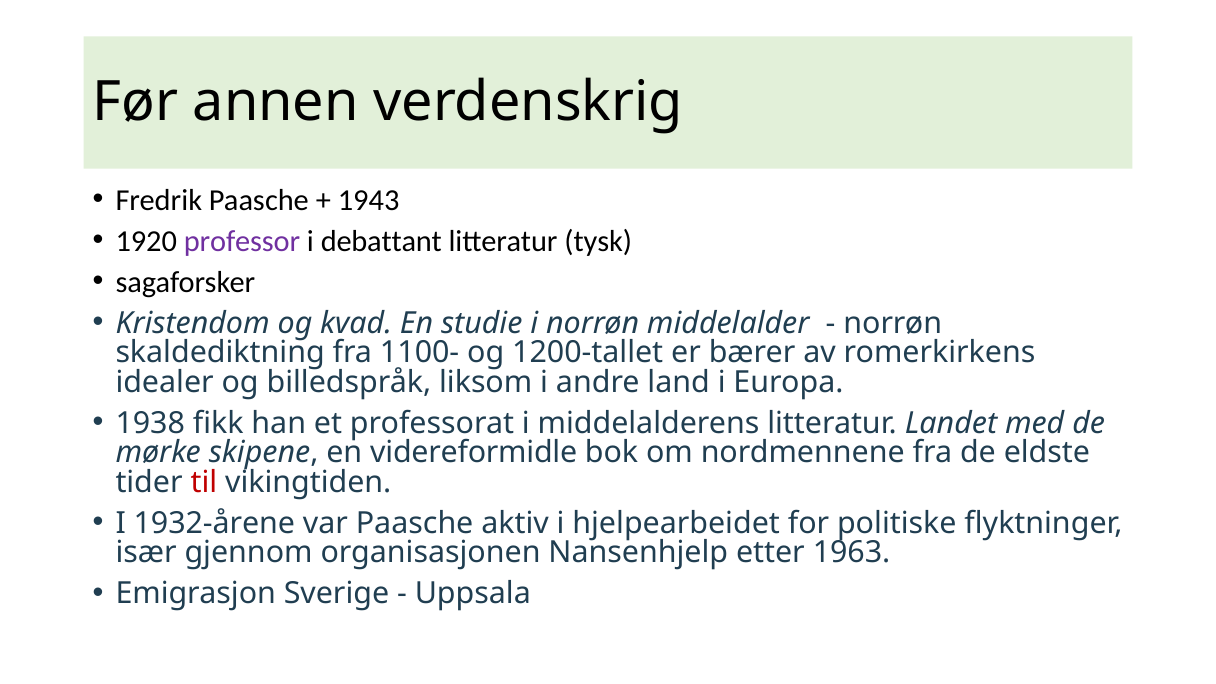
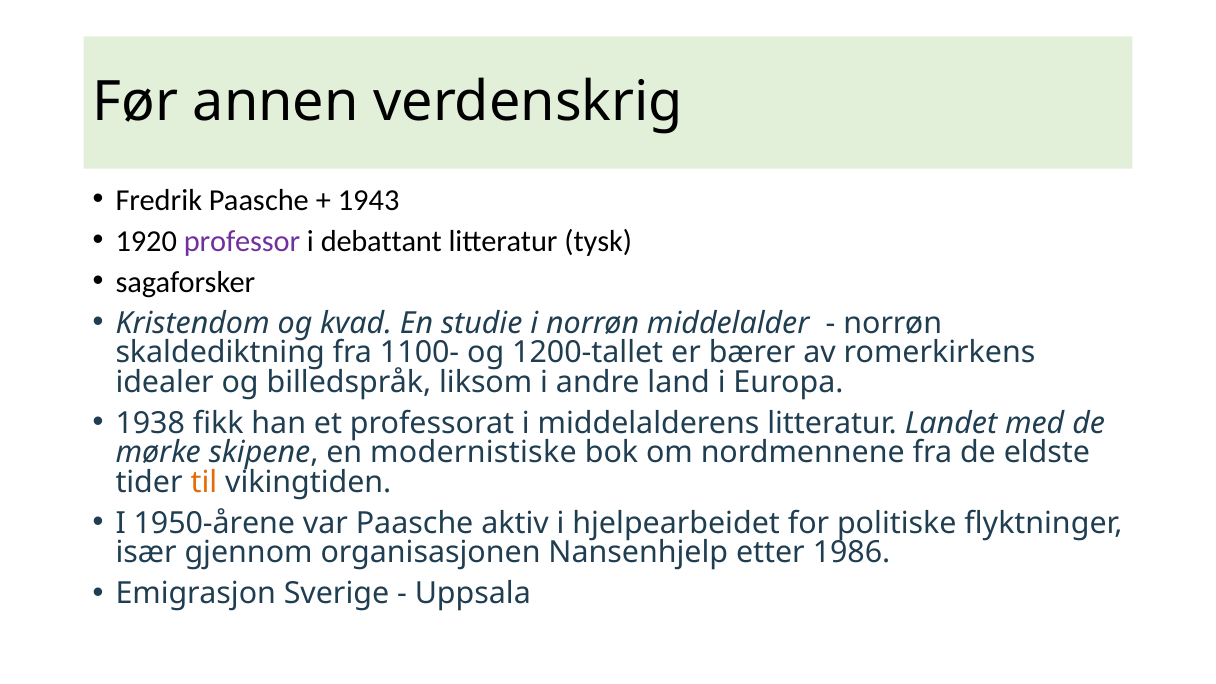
videreformidle: videreformidle -> modernistiske
til colour: red -> orange
1932-årene: 1932-årene -> 1950-årene
1963: 1963 -> 1986
